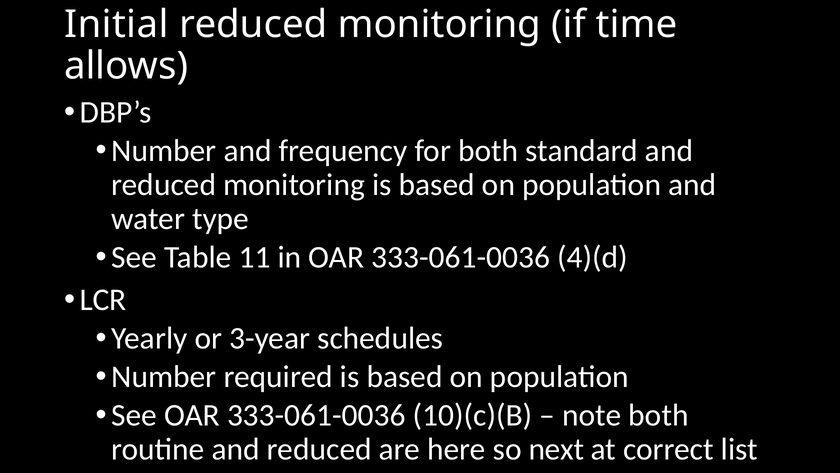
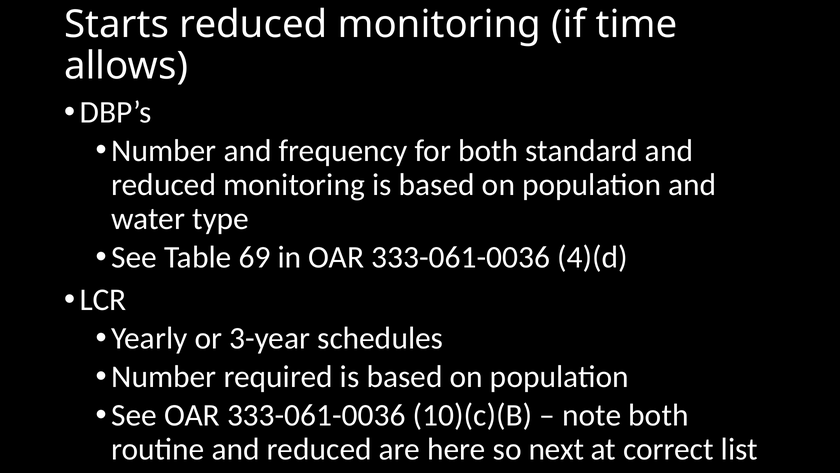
Initial: Initial -> Starts
11: 11 -> 69
